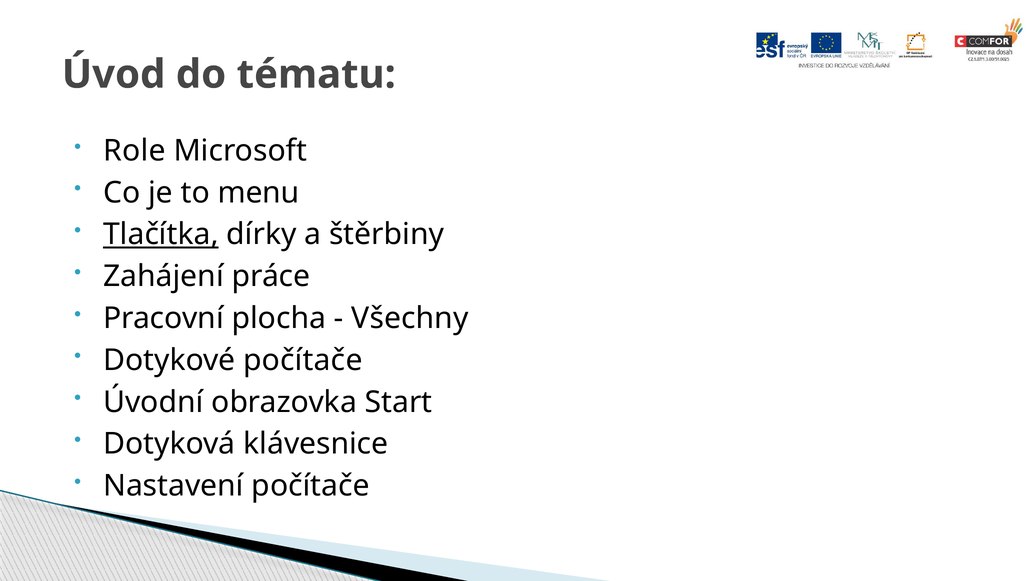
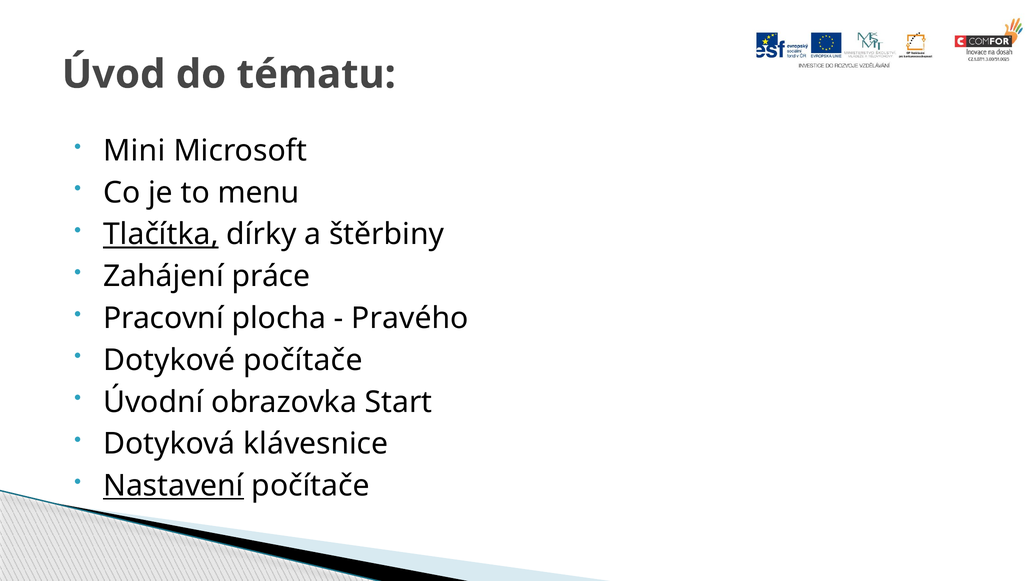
Role: Role -> Mini
Všechny: Všechny -> Pravého
Nastavení underline: none -> present
